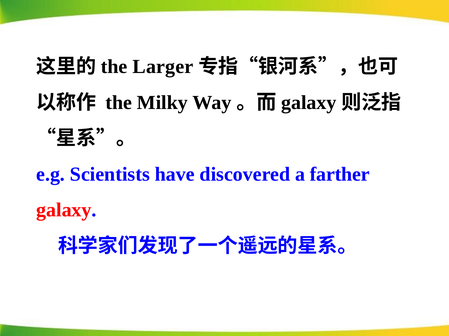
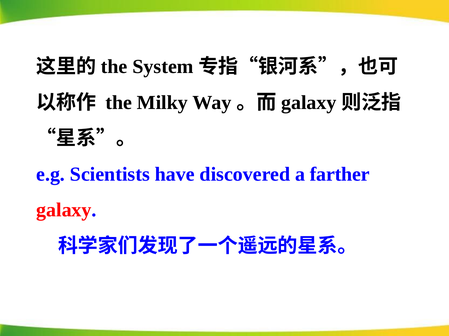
Larger: Larger -> System
